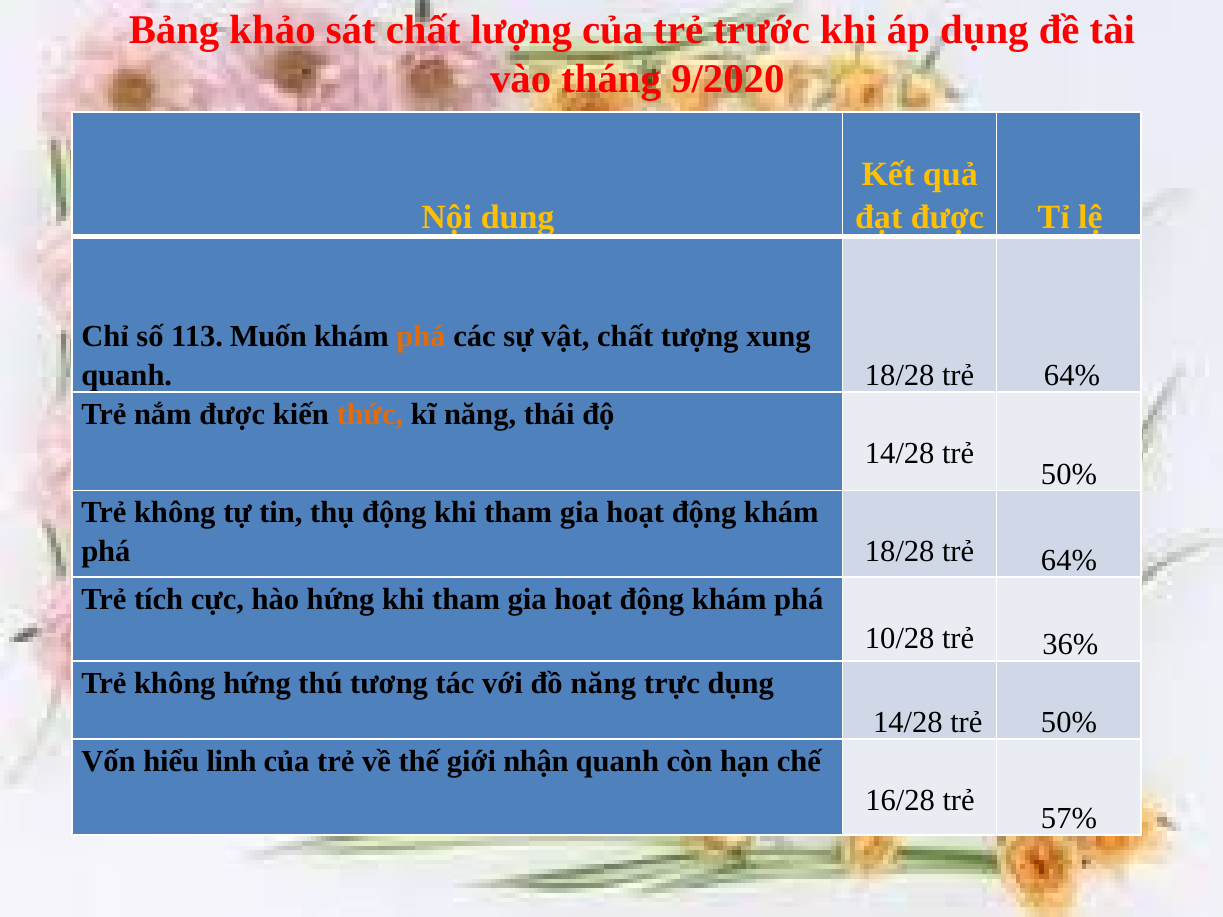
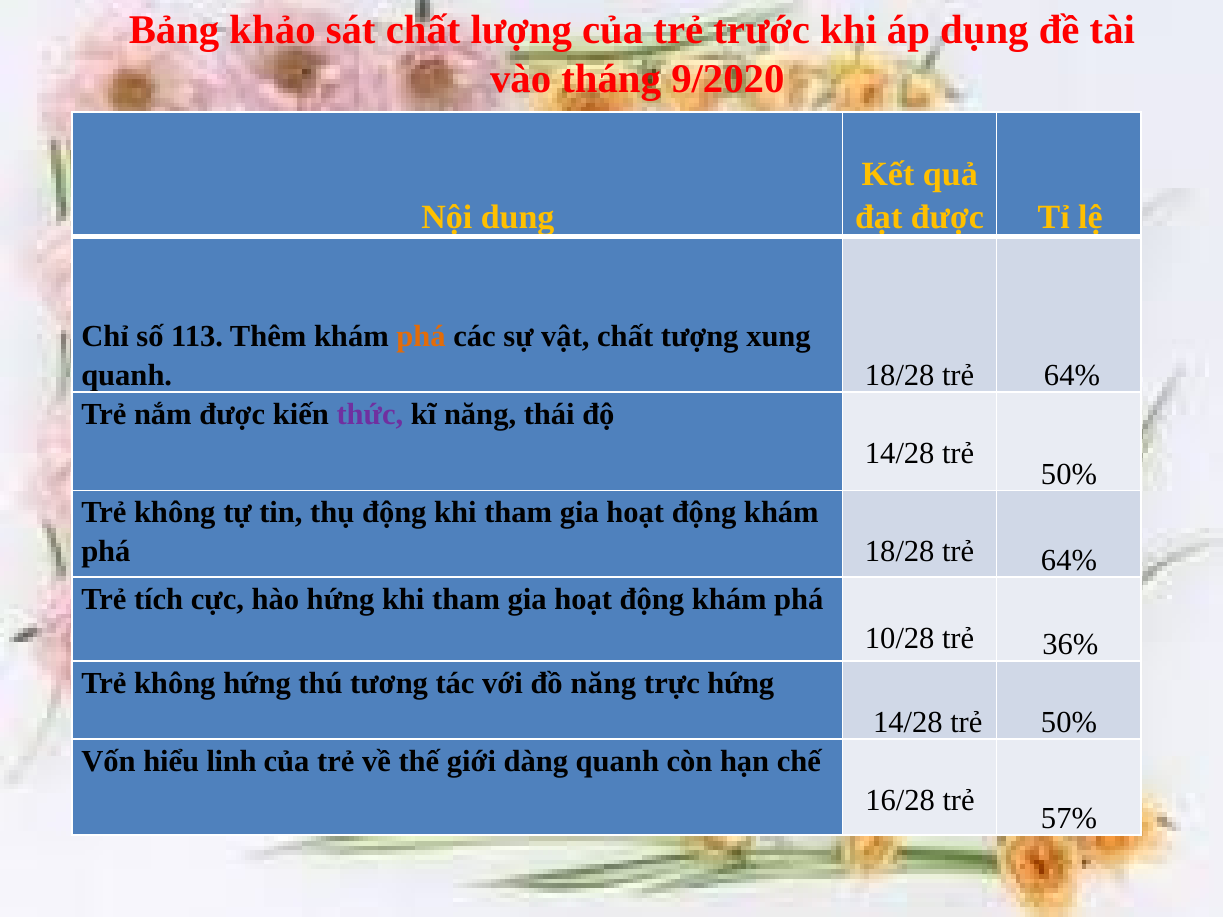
Muốn: Muốn -> Thêm
thức colour: orange -> purple
trực dụng: dụng -> hứng
nhận: nhận -> dàng
